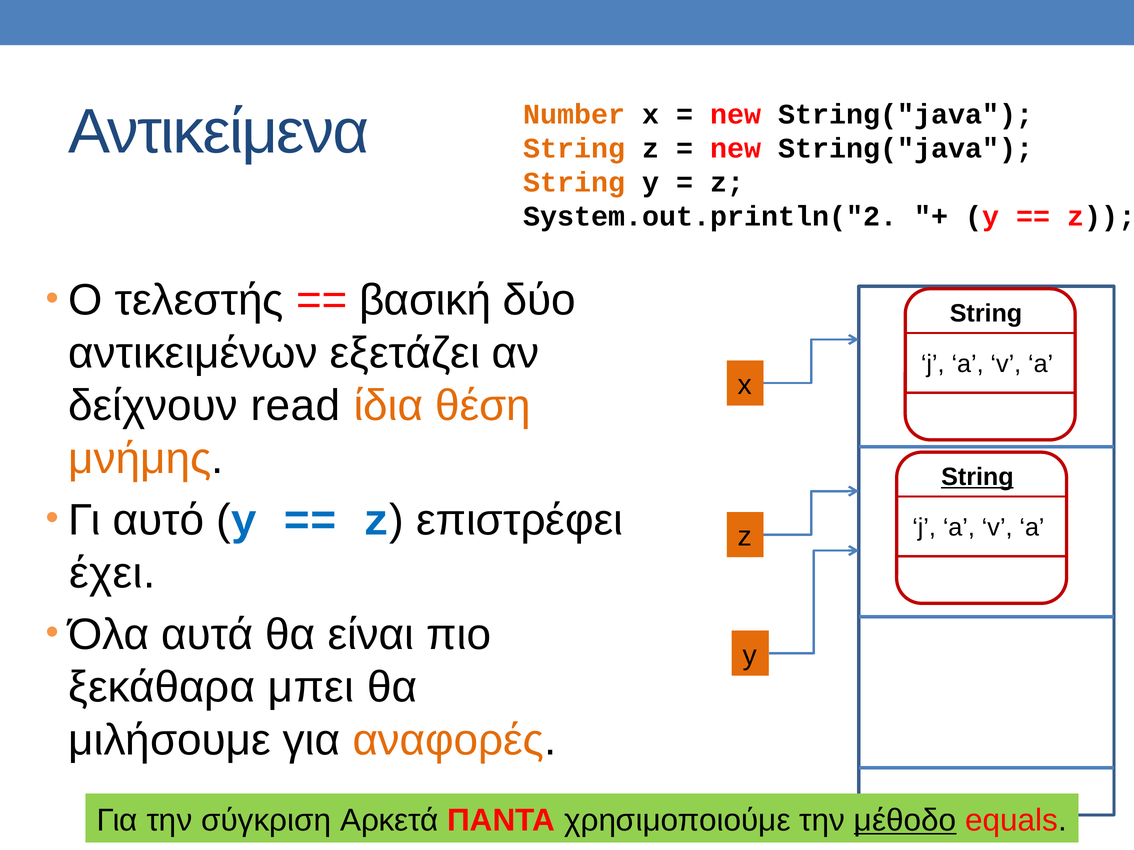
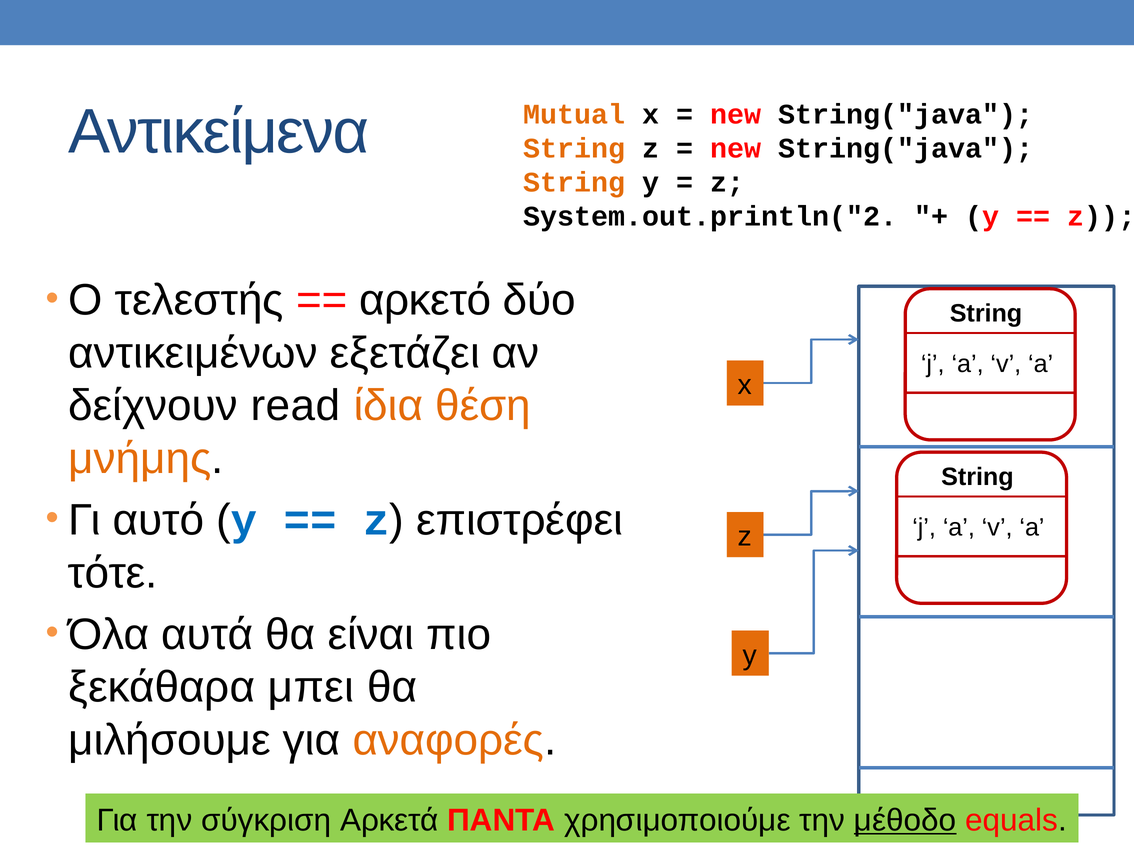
Number: Number -> Mutual
βασική: βασική -> αρκετό
String at (977, 477) underline: present -> none
έχει: έχει -> τότε
